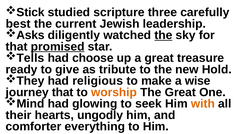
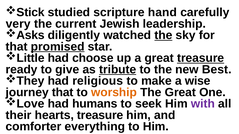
three: three -> hand
best: best -> very
Tells: Tells -> Little
treasure at (201, 58) underline: none -> present
tribute underline: none -> present
Hold: Hold -> Best
Mind: Mind -> Love
glowing: glowing -> humans
with colour: orange -> purple
hearts ungodly: ungodly -> treasure
